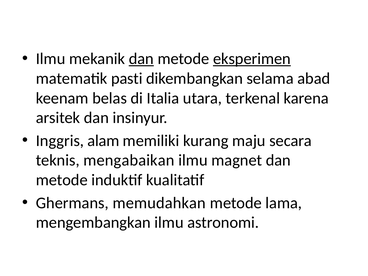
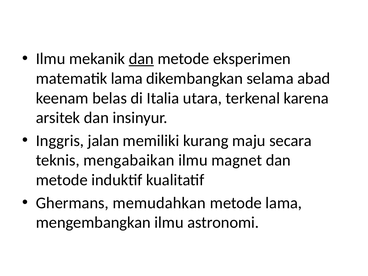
eksperimen underline: present -> none
matematik pasti: pasti -> lama
alam: alam -> jalan
